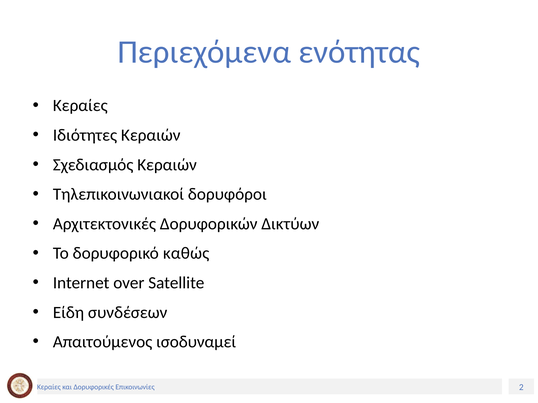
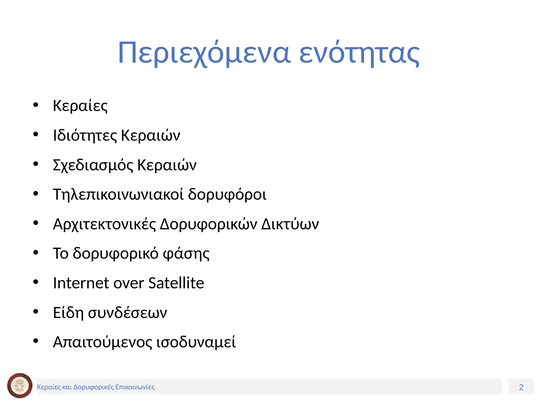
καθώς: καθώς -> φάσης
